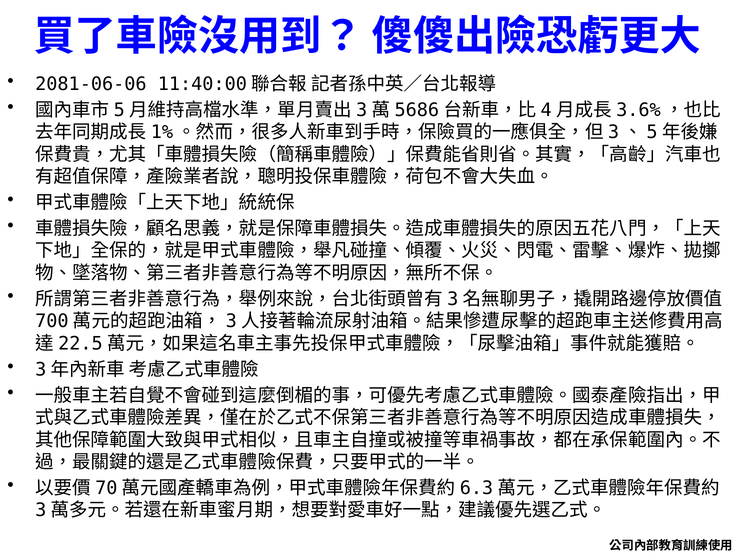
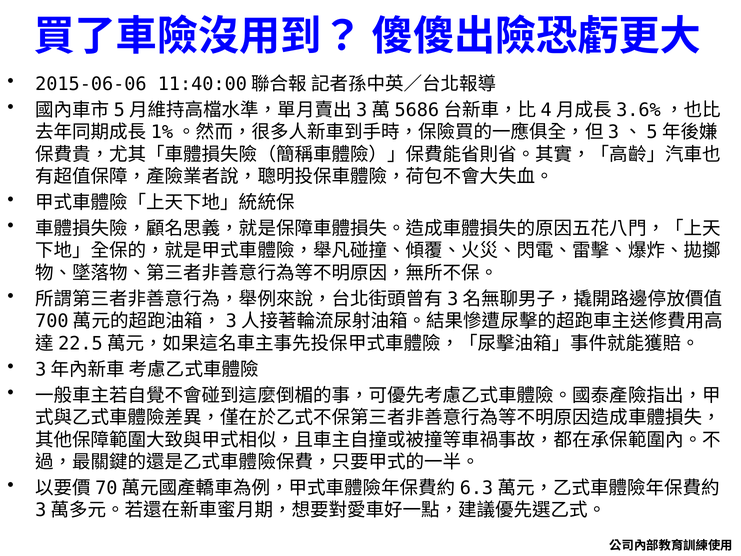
2081-06-06: 2081-06-06 -> 2015-06-06
